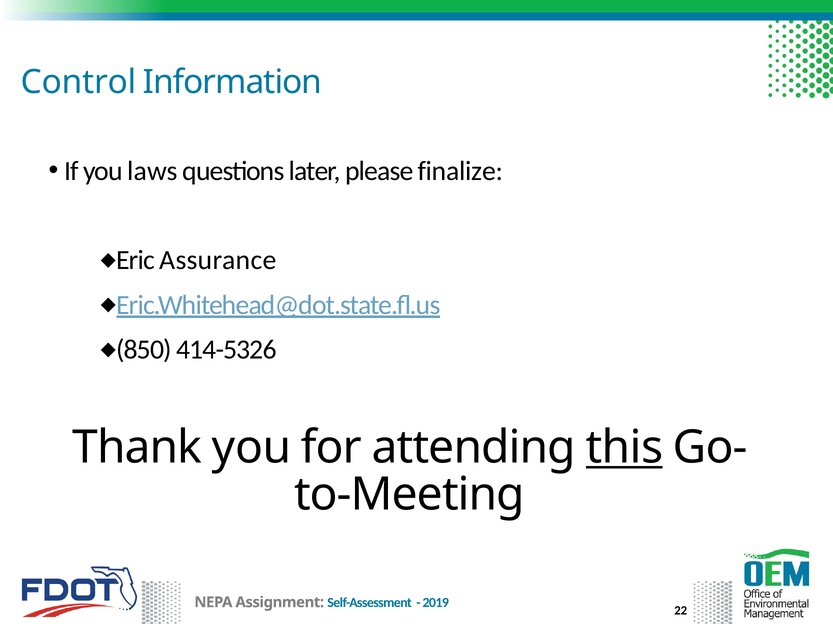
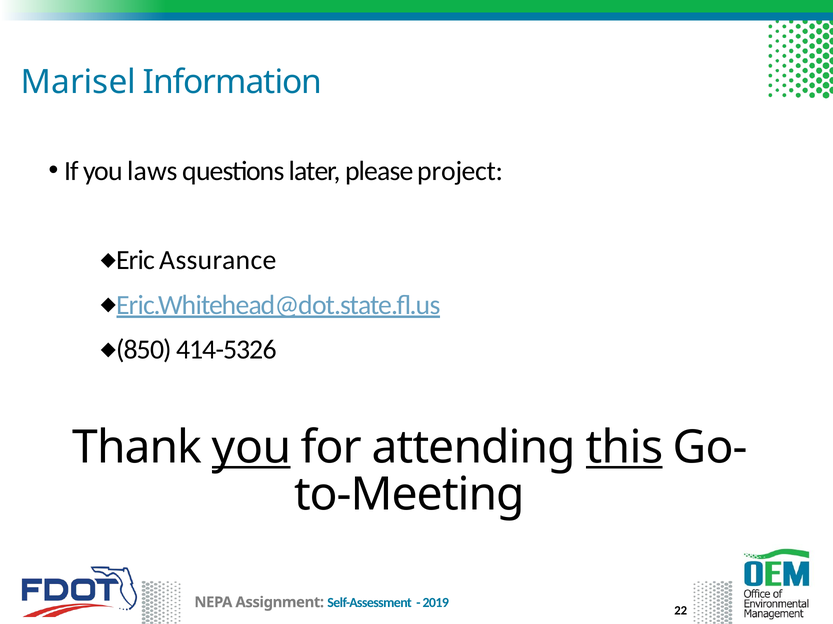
Control: Control -> Marisel
finalize: finalize -> project
you at (252, 448) underline: none -> present
